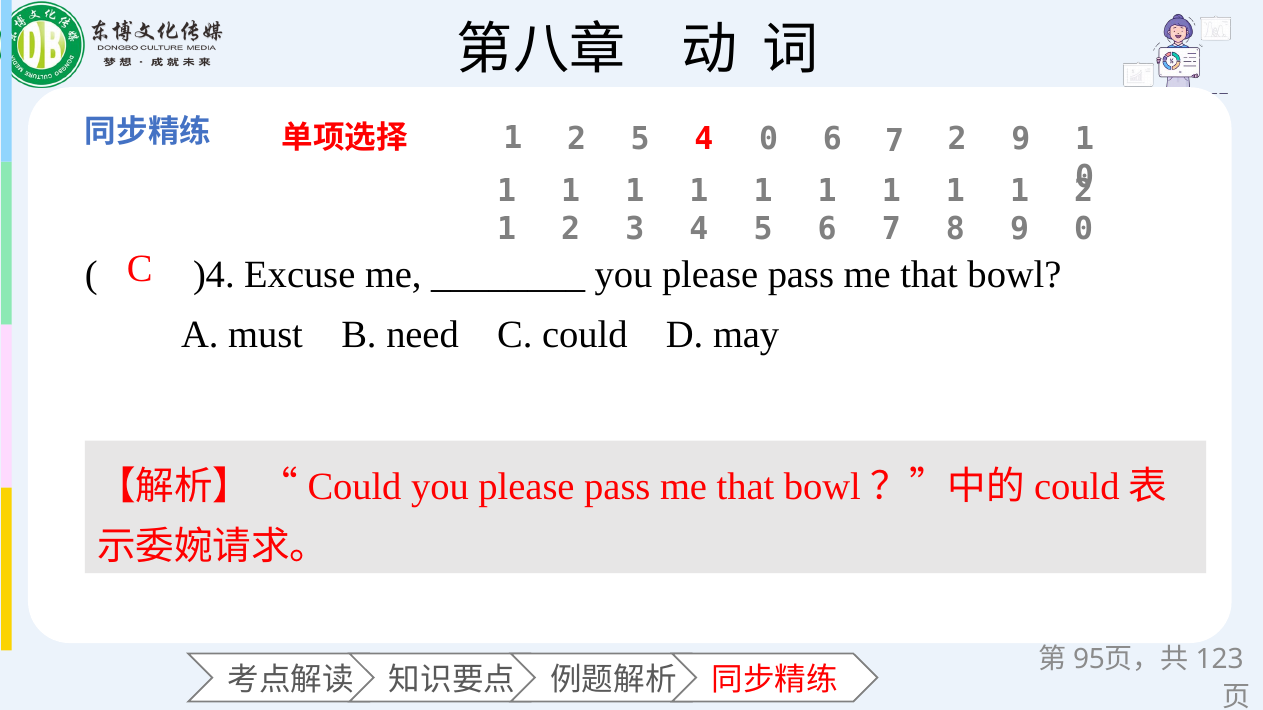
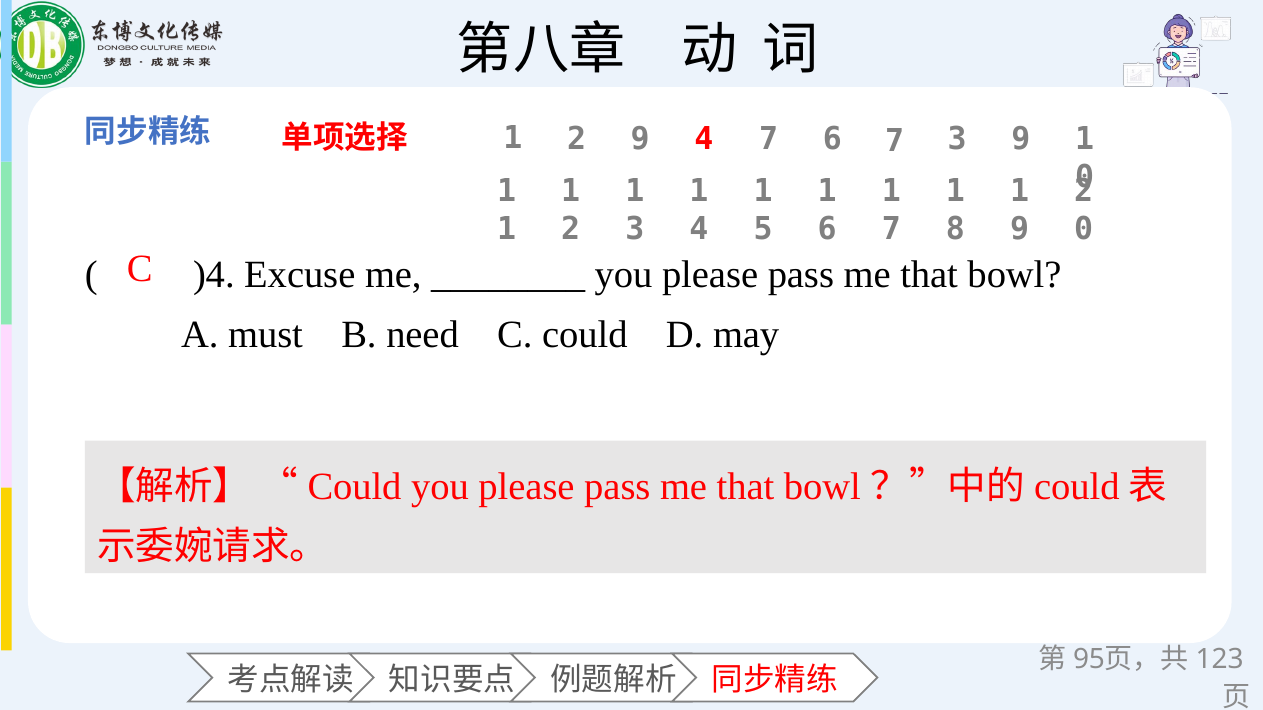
2 5: 5 -> 9
4 0: 0 -> 7
7 2: 2 -> 3
